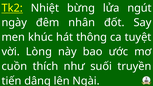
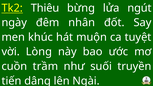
Nhiệt: Nhiệt -> Thiêu
thông: thông -> muộn
thích: thích -> trầm
